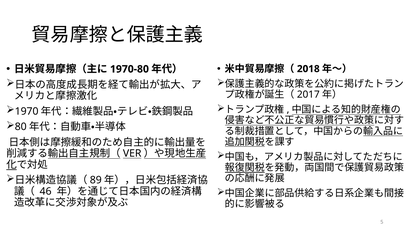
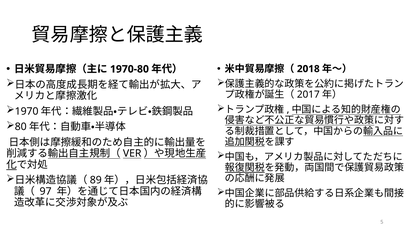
46: 46 -> 97
